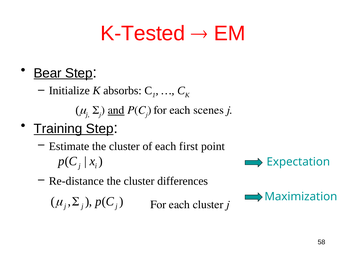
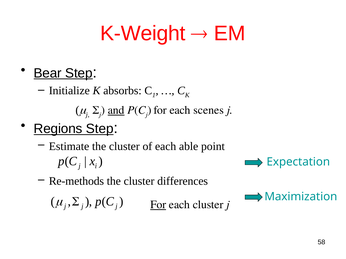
K-Tested: K-Tested -> K-Weight
Training: Training -> Regions
first: first -> able
Re-distance: Re-distance -> Re-methods
For at (158, 205) underline: none -> present
